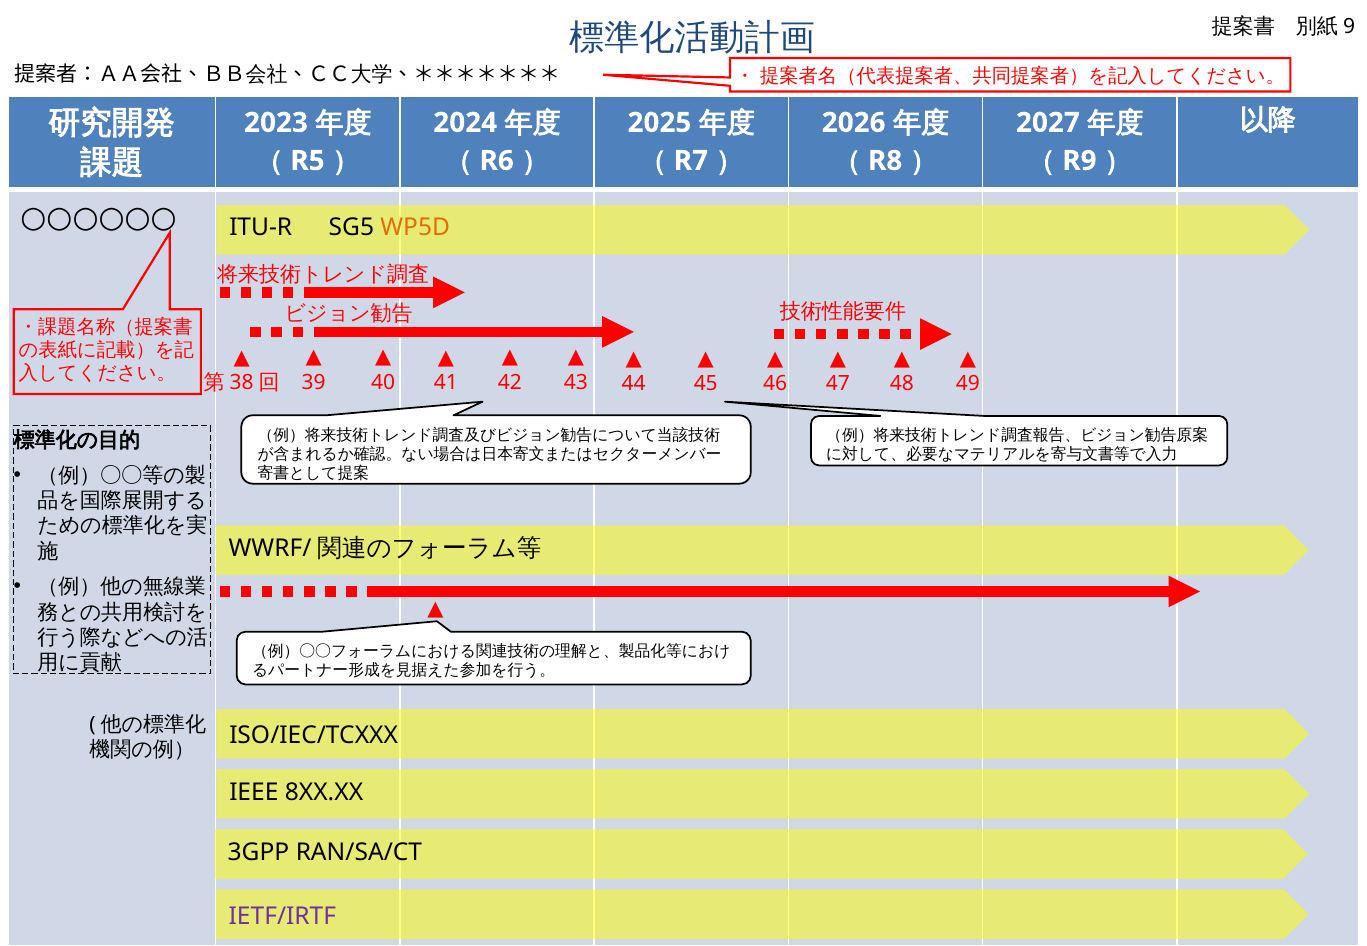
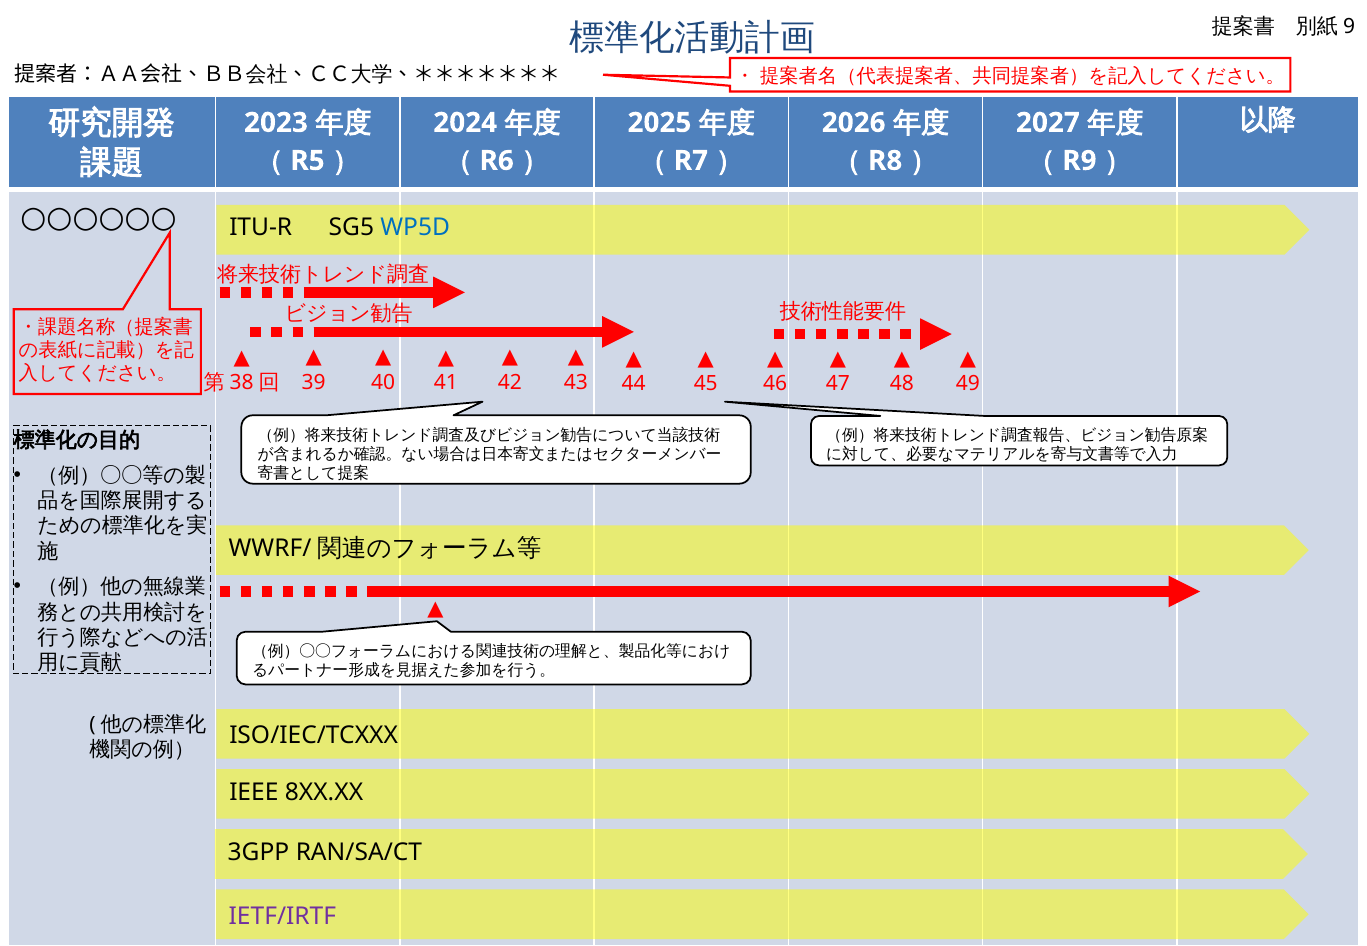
WP5D colour: orange -> blue
